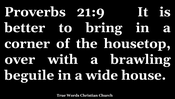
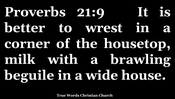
bring: bring -> wrest
over: over -> milk
